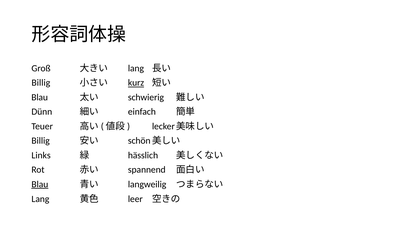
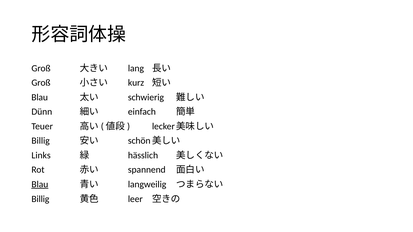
Billig at (41, 83): Billig -> Groß
kurz underline: present -> none
Lang at (40, 199): Lang -> Billig
